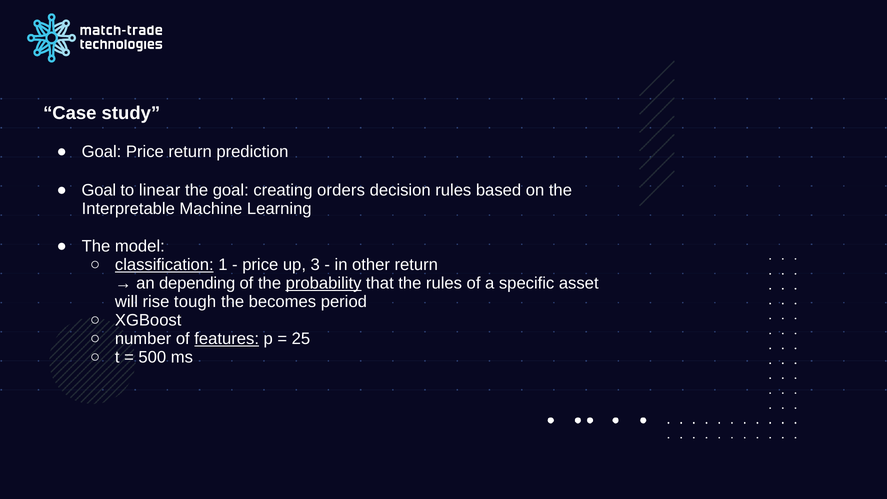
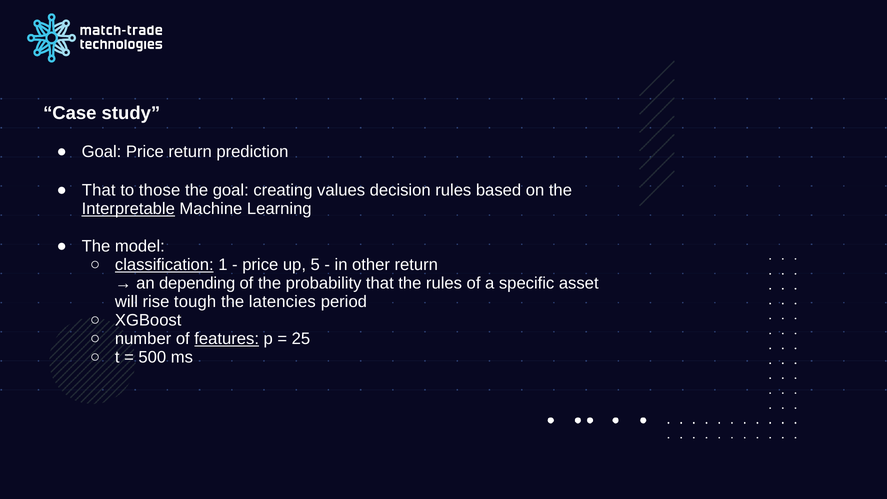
Goal at (99, 190): Goal -> That
linear: linear -> those
orders: orders -> values
Interpretable underline: none -> present
3: 3 -> 5
probability underline: present -> none
becomes: becomes -> latencies
